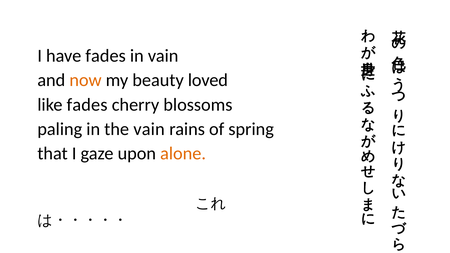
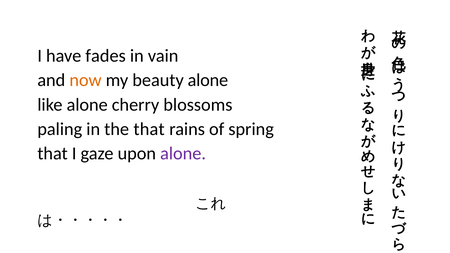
beauty loved: loved -> alone
like fades: fades -> alone
the vain: vain -> that
alone at (183, 154) colour: orange -> purple
